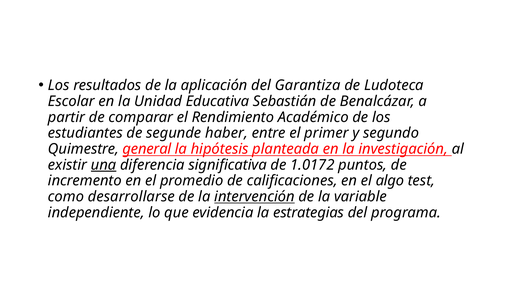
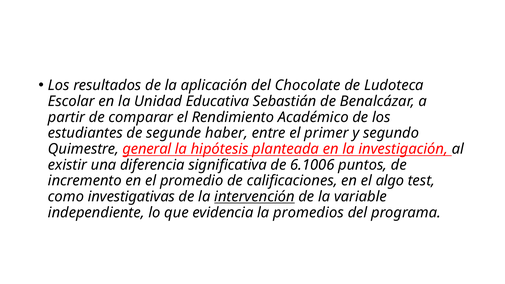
Garantiza: Garantiza -> Chocolate
una underline: present -> none
1.0172: 1.0172 -> 6.1006
desarrollarse: desarrollarse -> investigativas
estrategias: estrategias -> promedios
